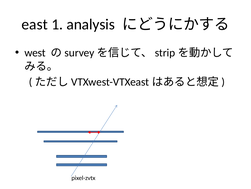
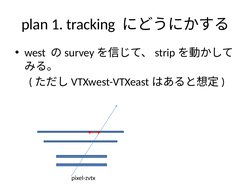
east: east -> plan
analysis: analysis -> tracking
